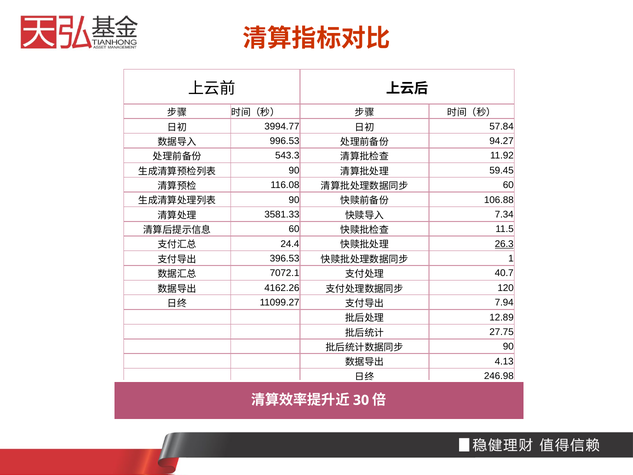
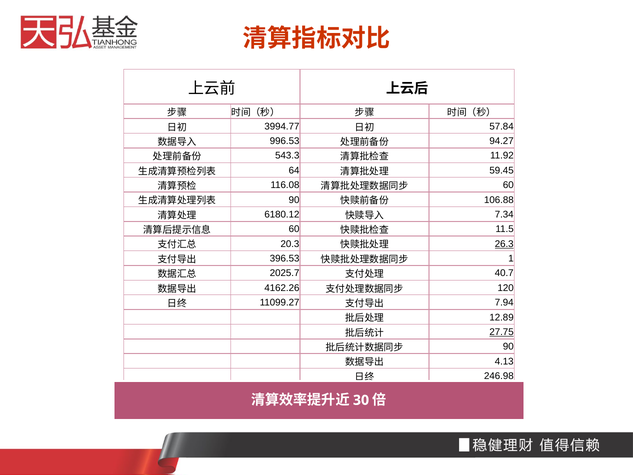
90 at (294, 170): 90 -> 64
3581.33: 3581.33 -> 6180.12
24.4: 24.4 -> 20.3
7072.1: 7072.1 -> 2025.7
27.75 underline: none -> present
